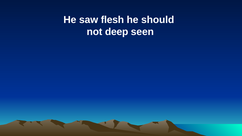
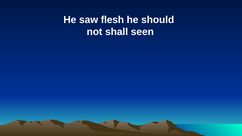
deep: deep -> shall
